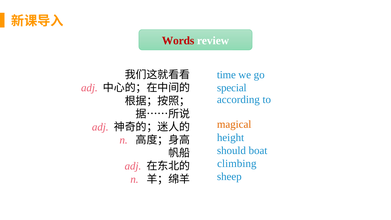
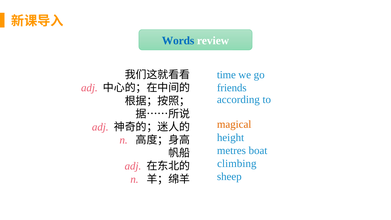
Words colour: red -> blue
special: special -> friends
should: should -> metres
